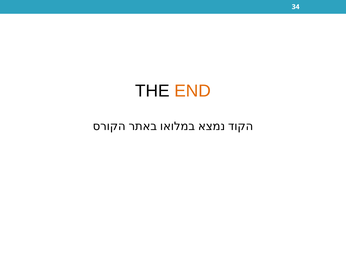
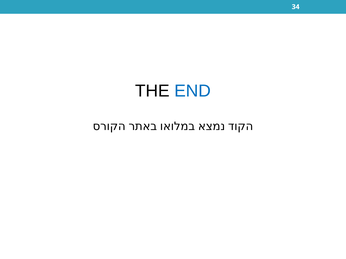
END colour: orange -> blue
